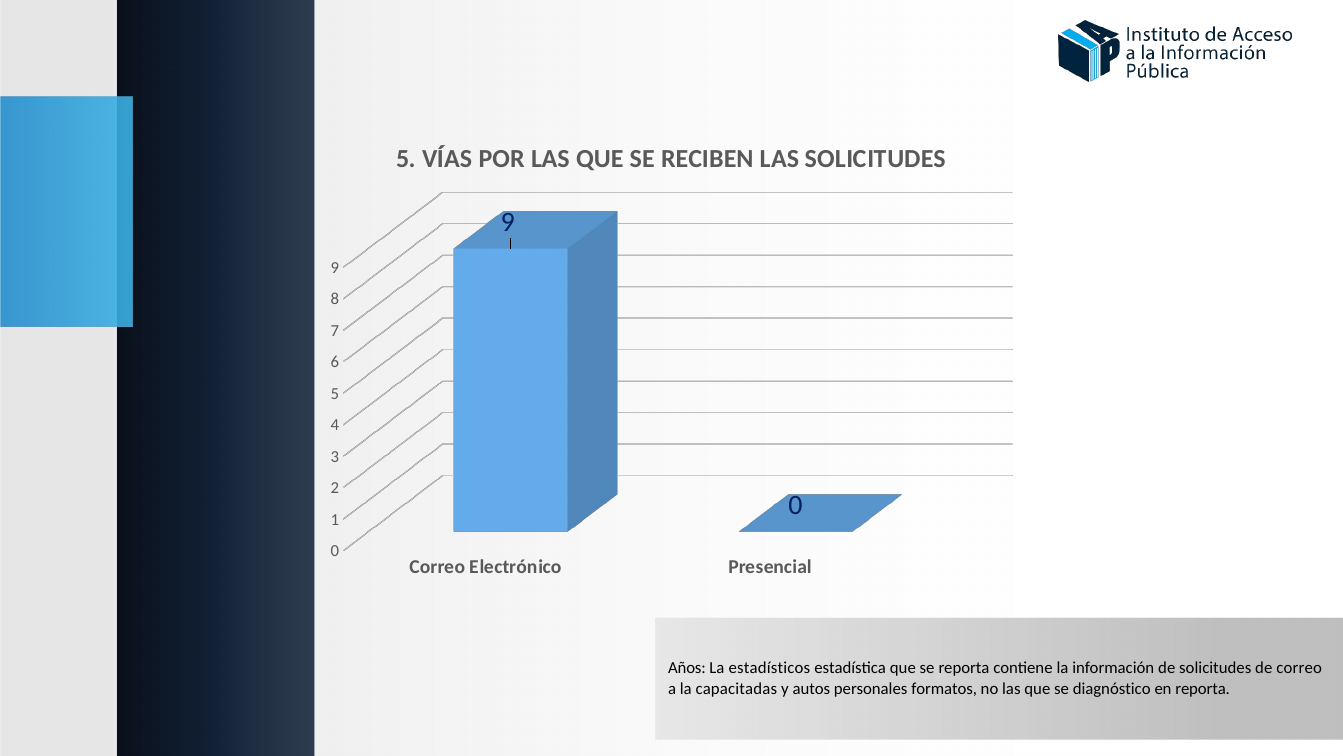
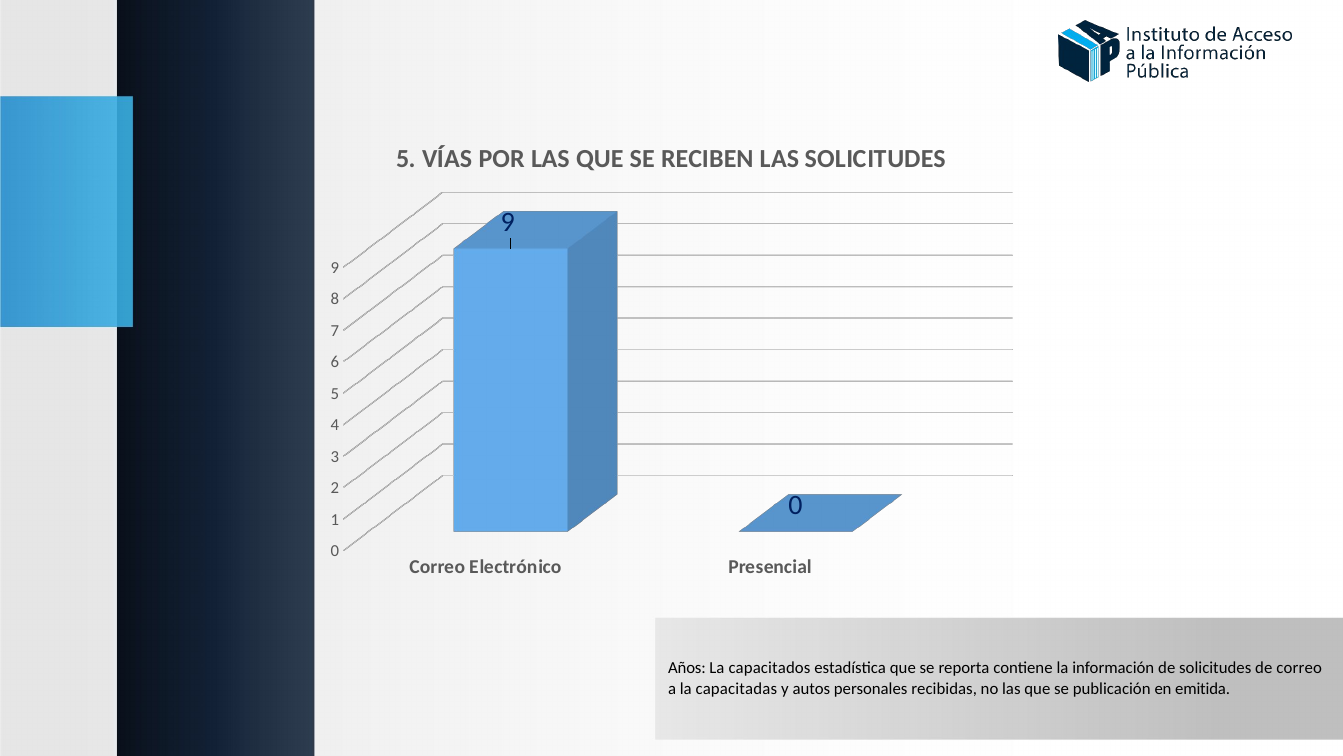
estadísticos: estadísticos -> capacitados
formatos: formatos -> recibidas
diagnóstico: diagnóstico -> publicación
en reporta: reporta -> emitida
